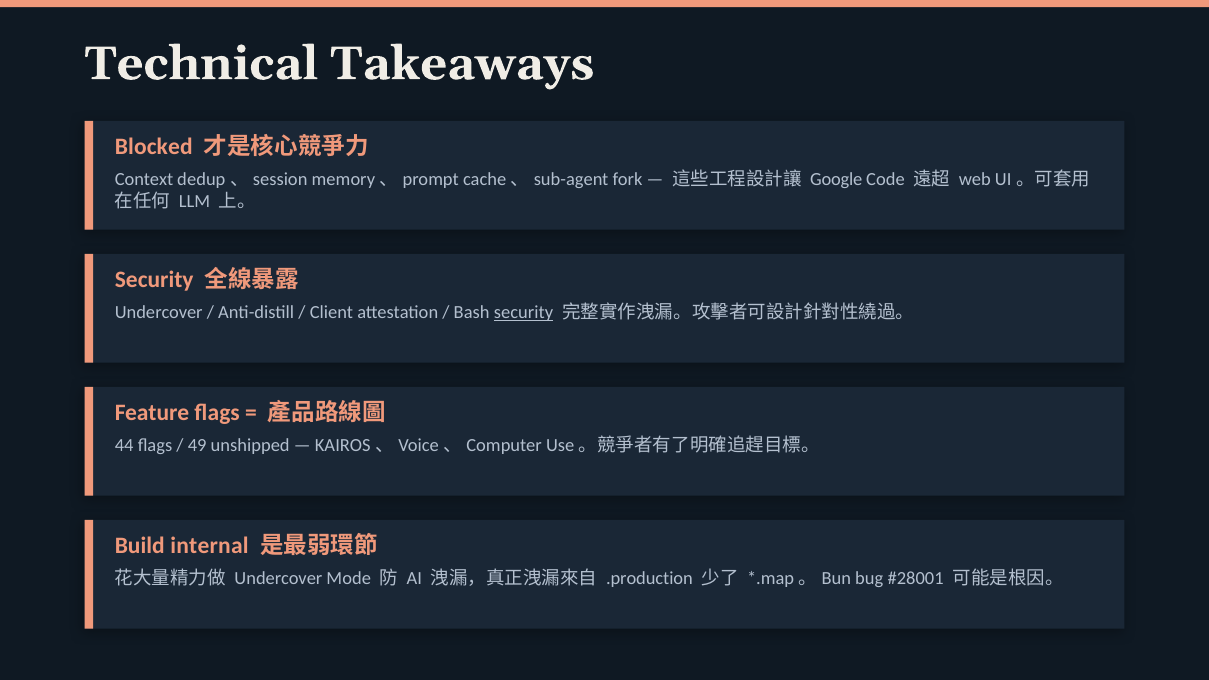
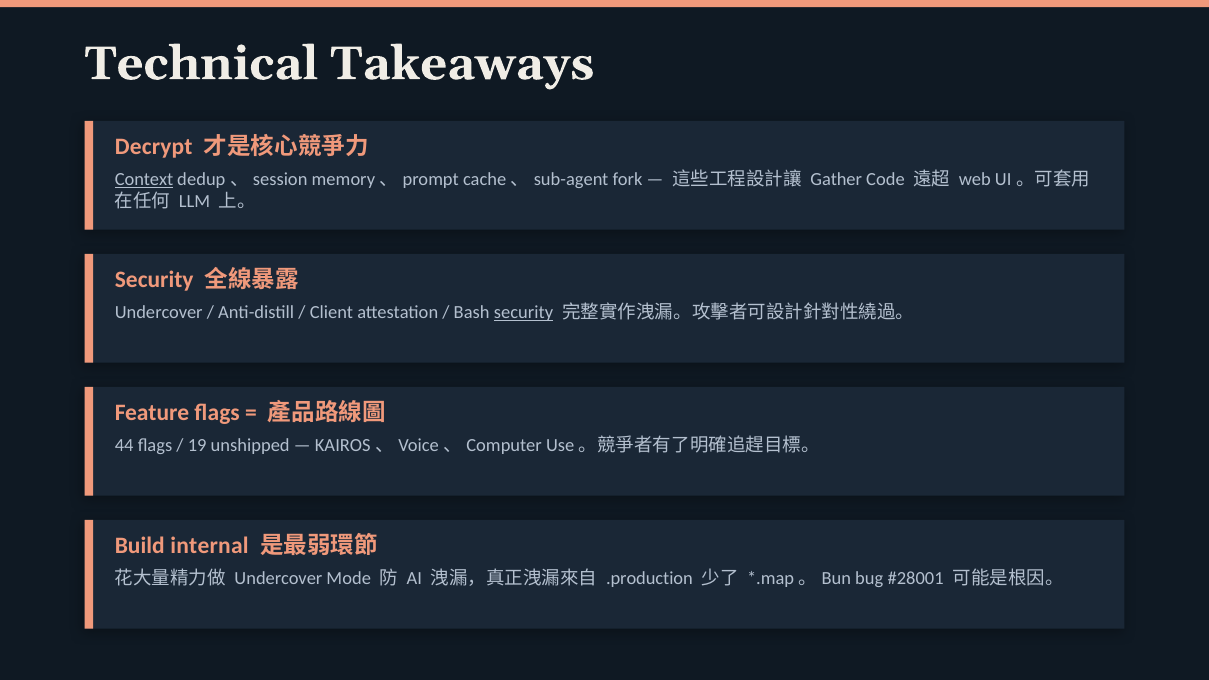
Blocked: Blocked -> Decrypt
Context underline: none -> present
Google: Google -> Gather
49: 49 -> 19
